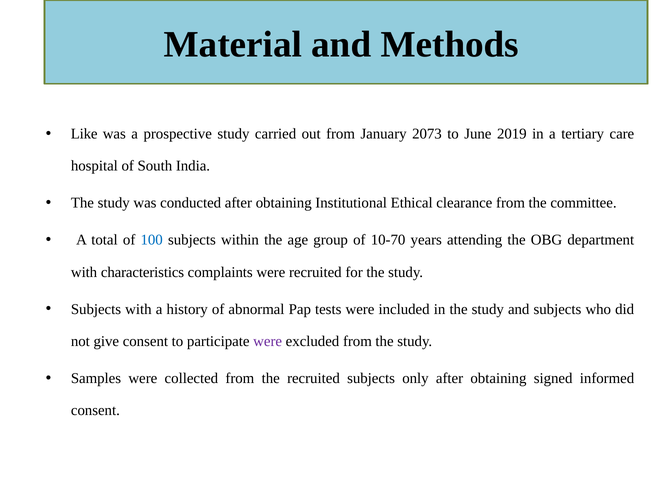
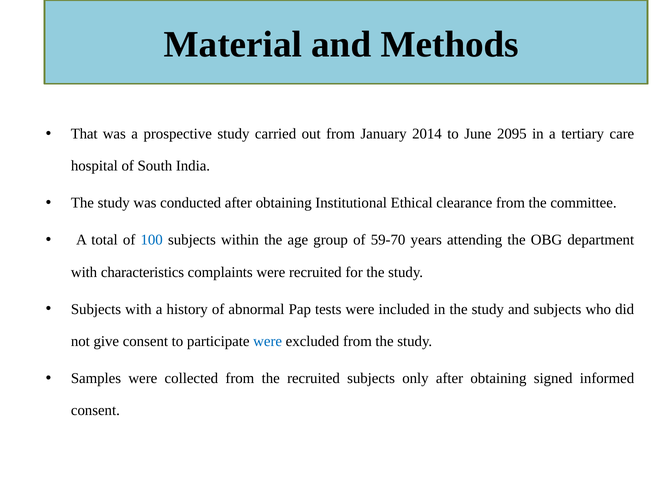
Like: Like -> That
2073: 2073 -> 2014
2019: 2019 -> 2095
10-70: 10-70 -> 59-70
were at (268, 341) colour: purple -> blue
